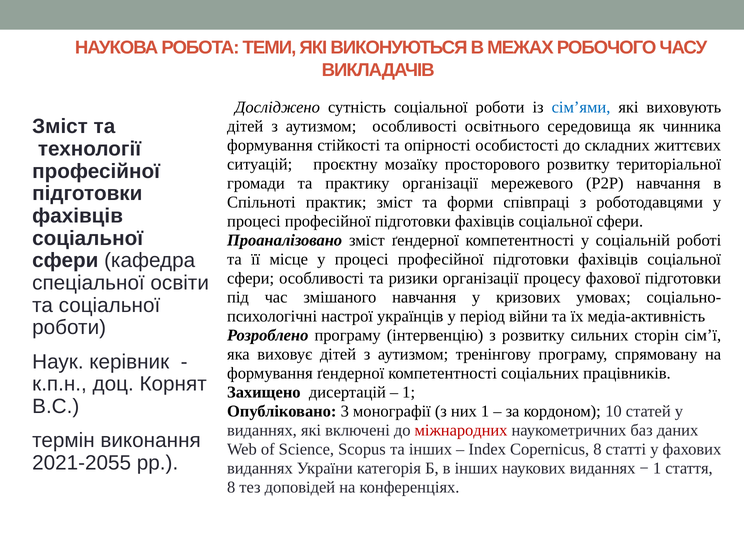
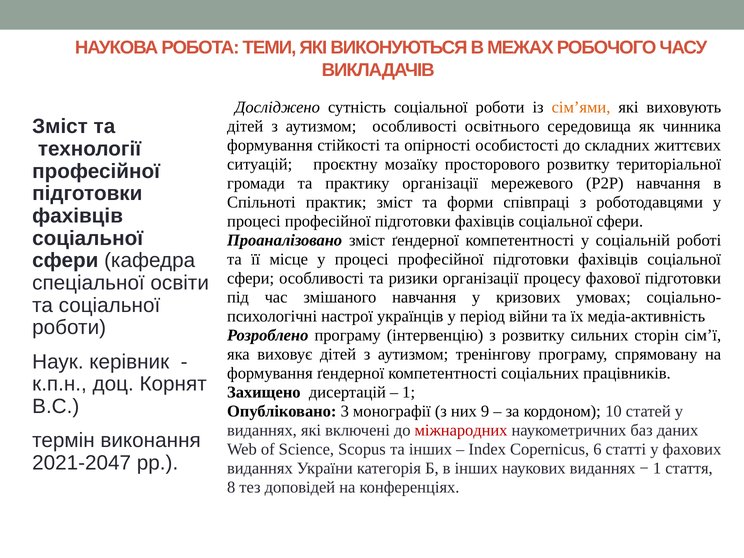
сім’ями colour: blue -> orange
них 1: 1 -> 9
Copernicus 8: 8 -> 6
2021-2055: 2021-2055 -> 2021-2047
